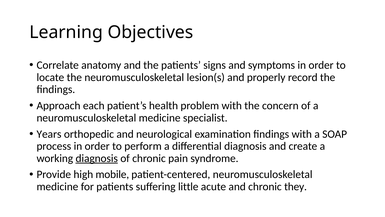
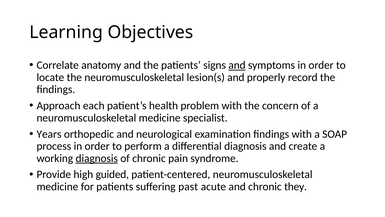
and at (237, 65) underline: none -> present
mobile: mobile -> guided
little: little -> past
